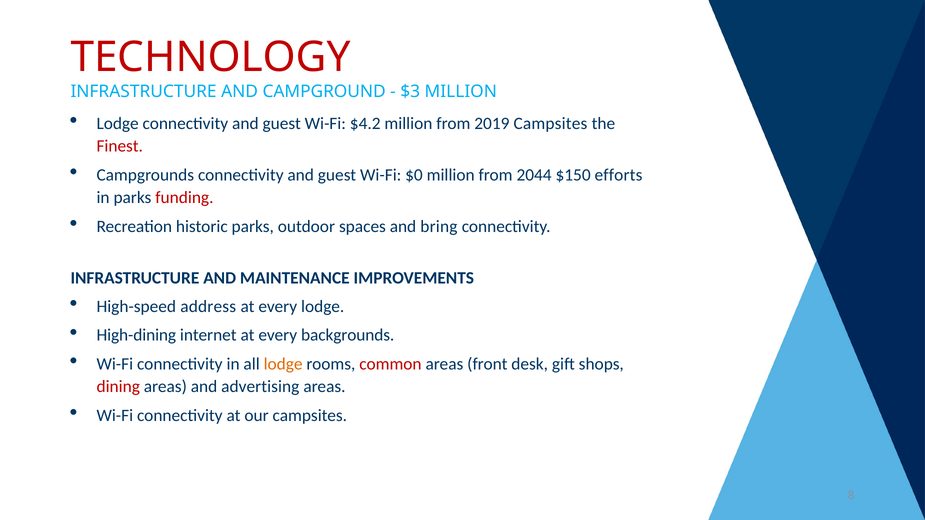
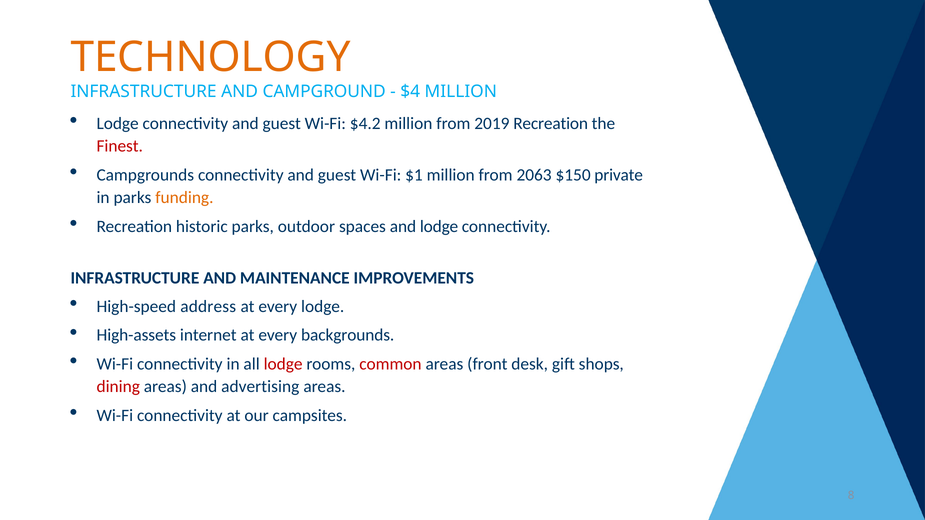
TECHNOLOGY colour: red -> orange
$3: $3 -> $4
2019 Campsites: Campsites -> Recreation
$0: $0 -> $1
2044: 2044 -> 2063
efforts: efforts -> private
funding colour: red -> orange
and bring: bring -> lodge
High-dining: High-dining -> High-assets
lodge at (283, 364) colour: orange -> red
